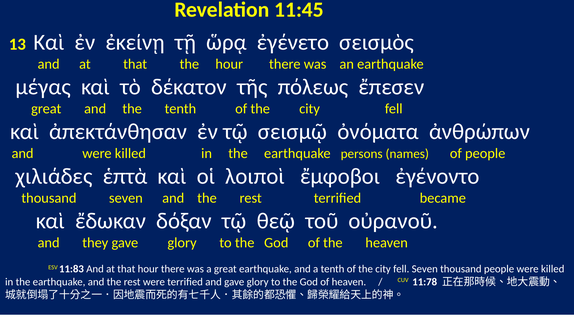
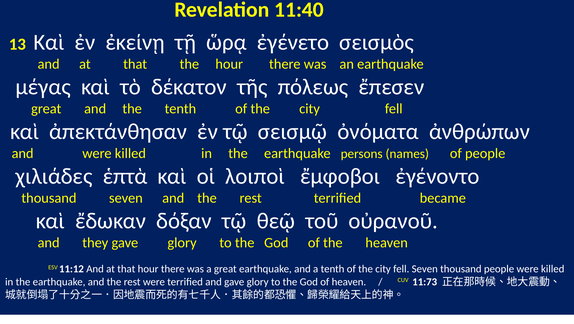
11:45: 11:45 -> 11:40
11:83: 11:83 -> 11:12
11:78: 11:78 -> 11:73
